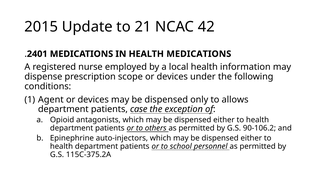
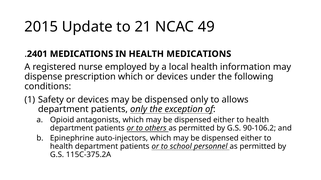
42: 42 -> 49
prescription scope: scope -> which
Agent: Agent -> Safety
patients case: case -> only
